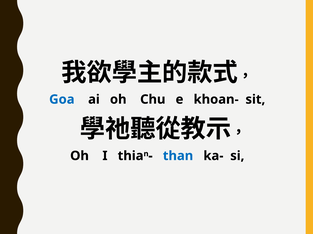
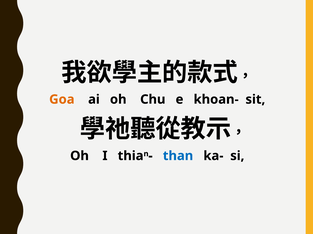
Goa colour: blue -> orange
